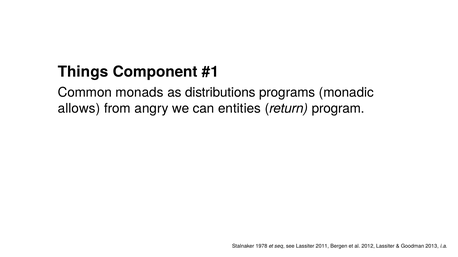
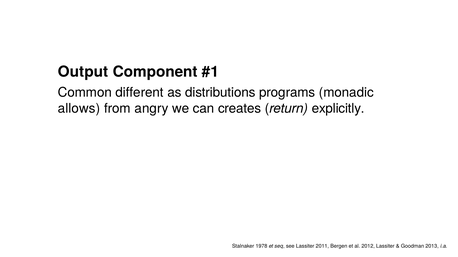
Things: Things -> Output
monads: monads -> different
entities: entities -> creates
program: program -> explicitly
